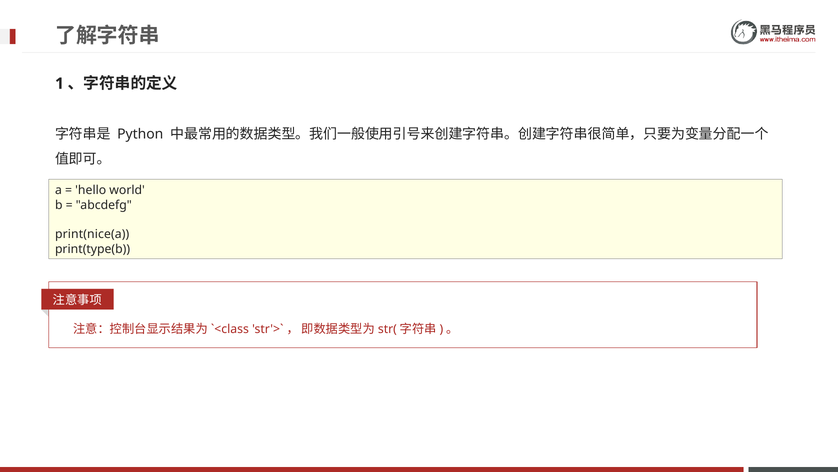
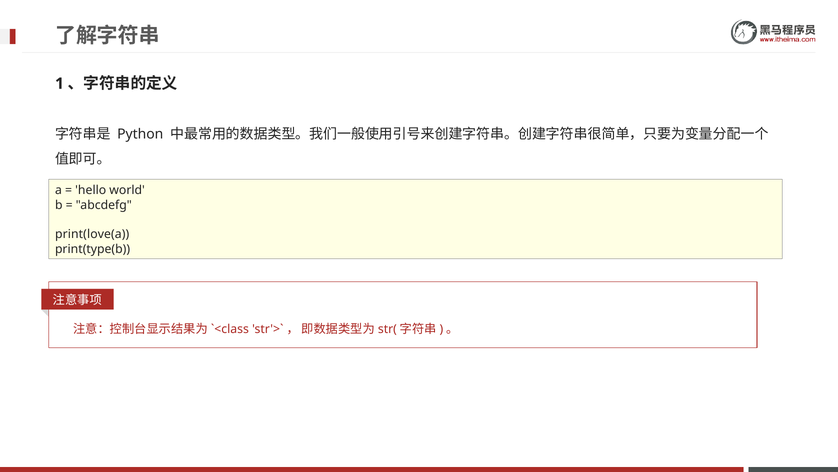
print(nice(a: print(nice(a -> print(love(a
